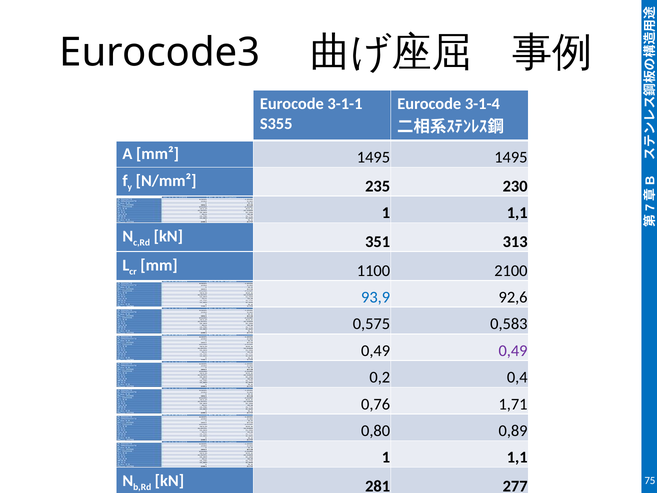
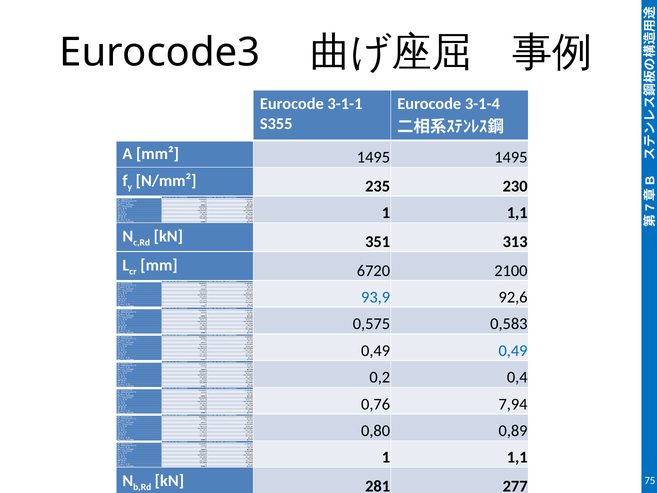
1100: 1100 -> 6720
0,49 at (513, 351) colour: purple -> blue
1,71: 1,71 -> 7,94
